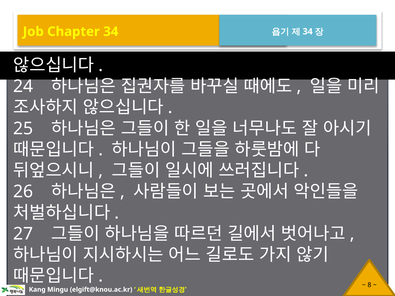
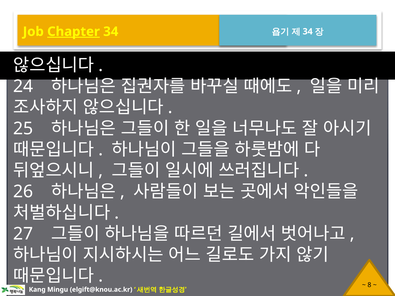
Chapter underline: none -> present
